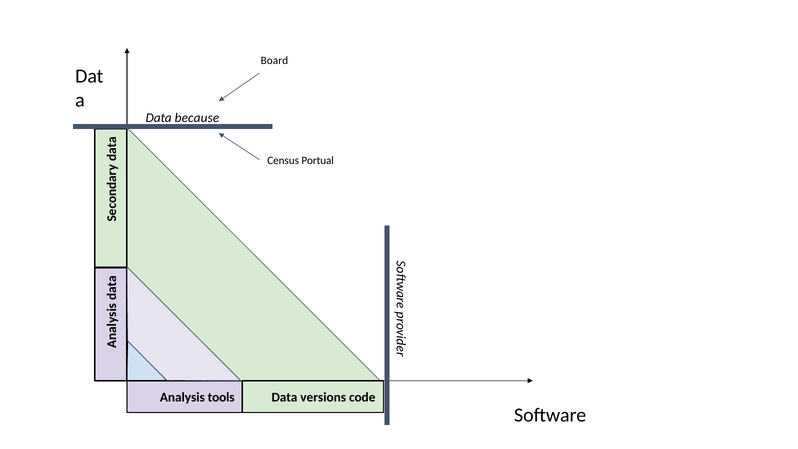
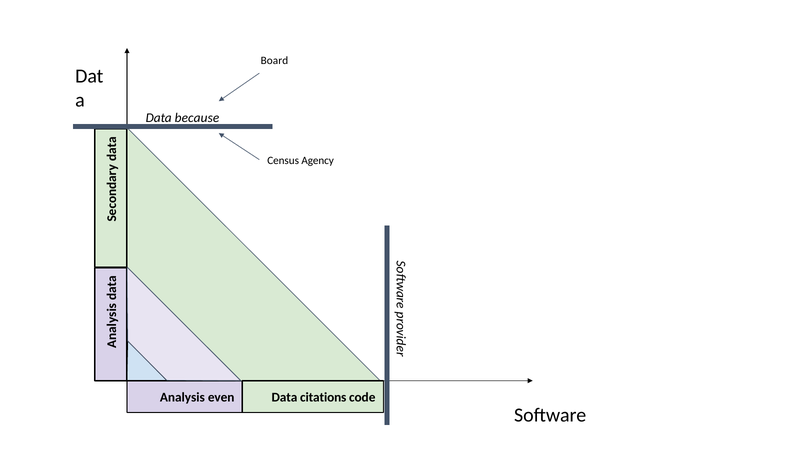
Portual: Portual -> Agency
tools: tools -> even
versions: versions -> citations
